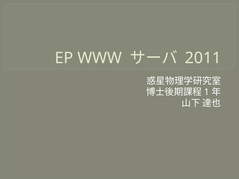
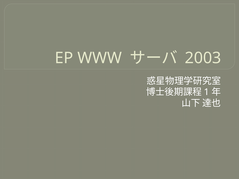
2011: 2011 -> 2003
